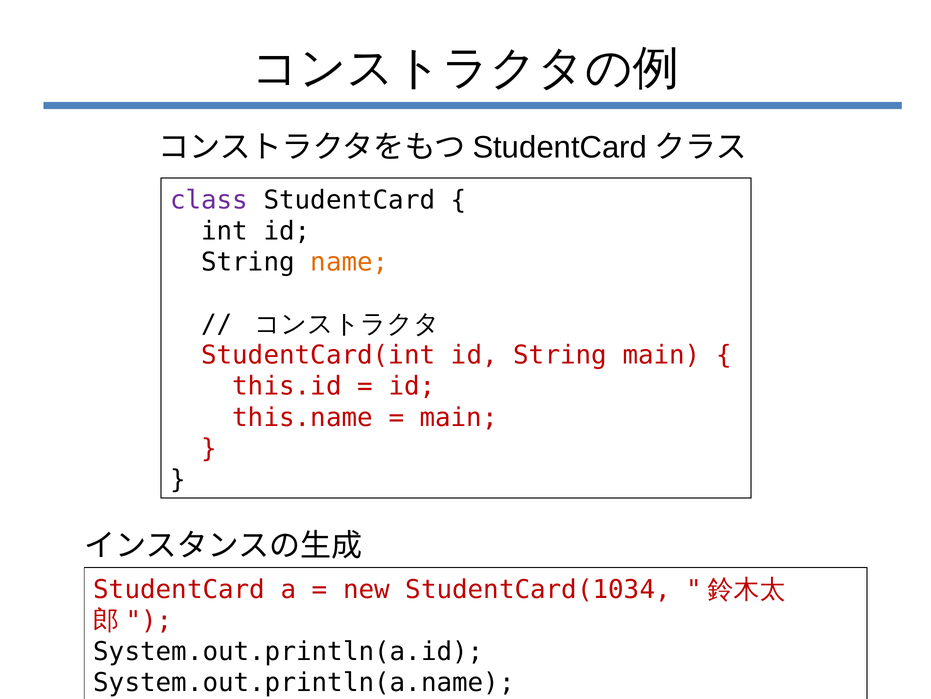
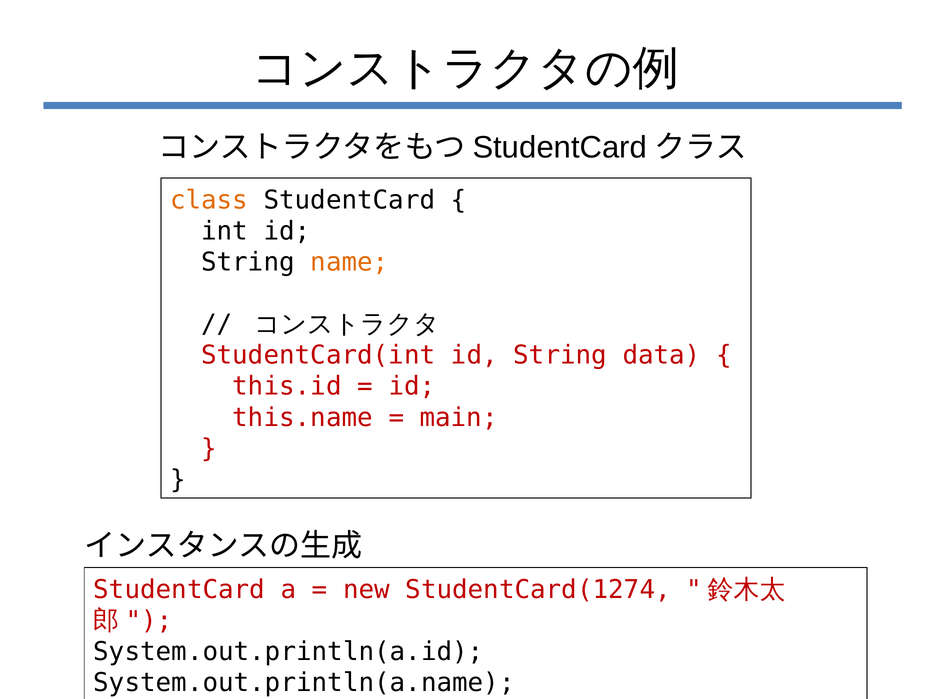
class colour: purple -> orange
String main: main -> data
StudentCard(1034: StudentCard(1034 -> StudentCard(1274
